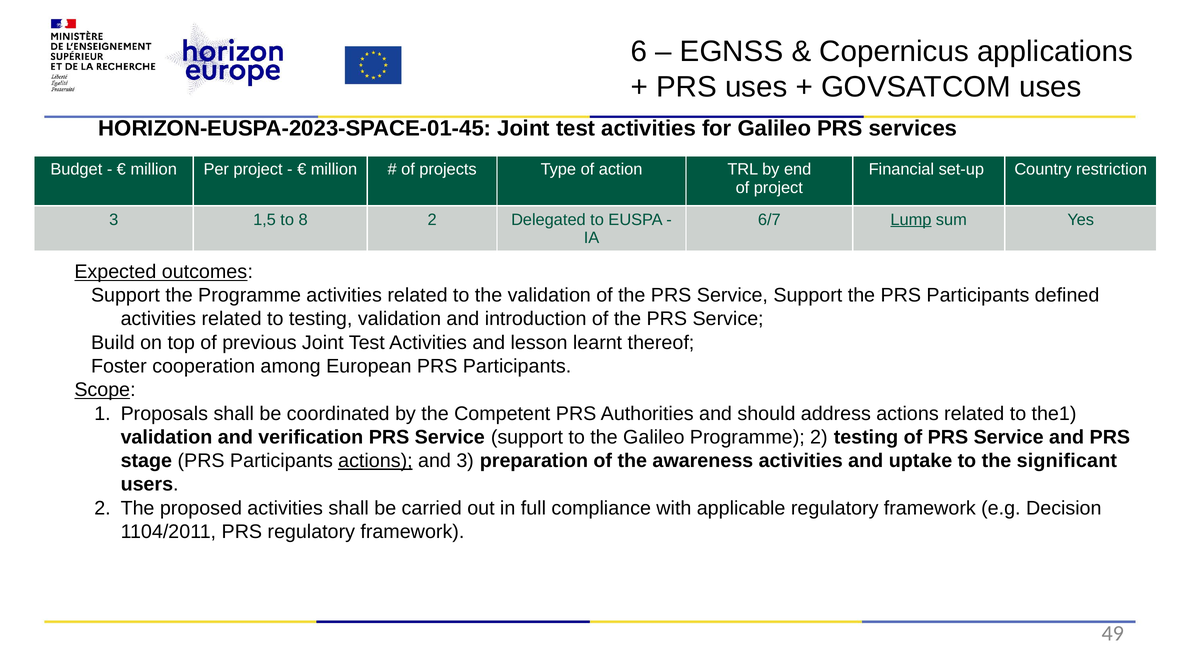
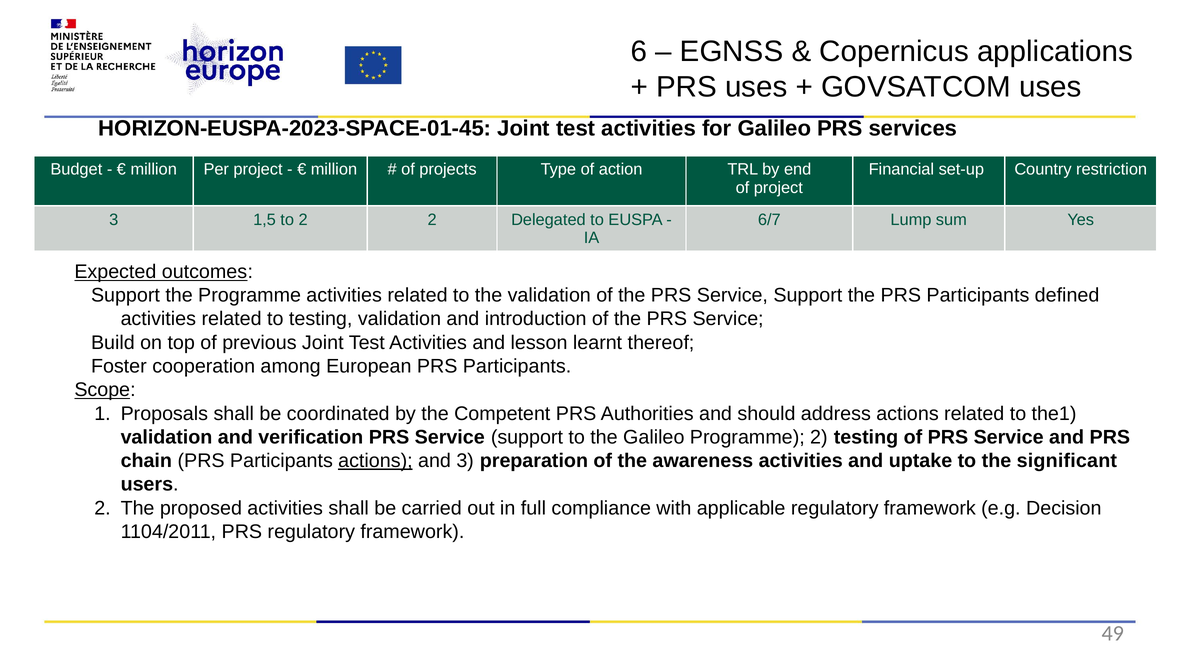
to 8: 8 -> 2
Lump underline: present -> none
stage: stage -> chain
